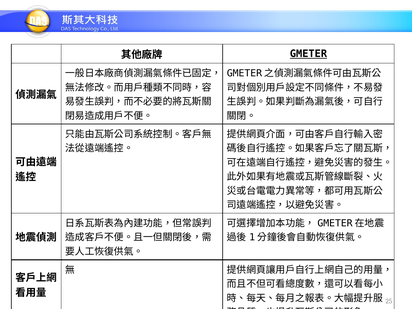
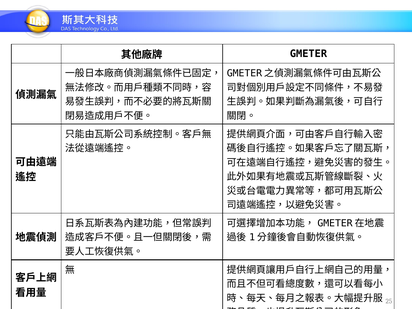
GMETER underline: present -> none
